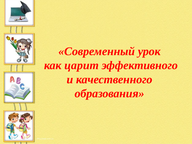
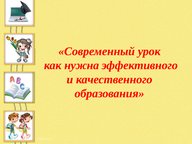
царит: царит -> нужна
